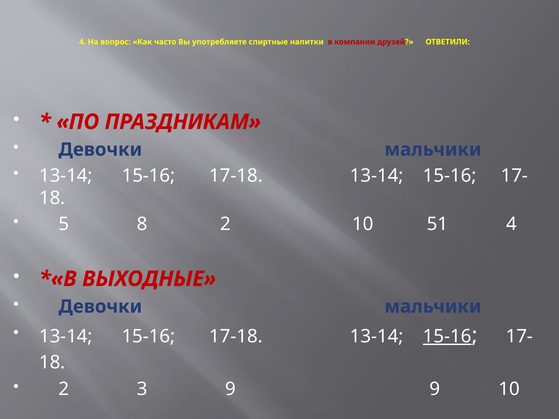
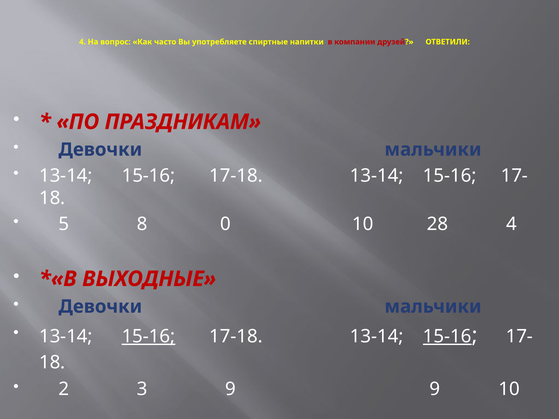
8 2: 2 -> 0
51: 51 -> 28
15-16 at (148, 337) underline: none -> present
